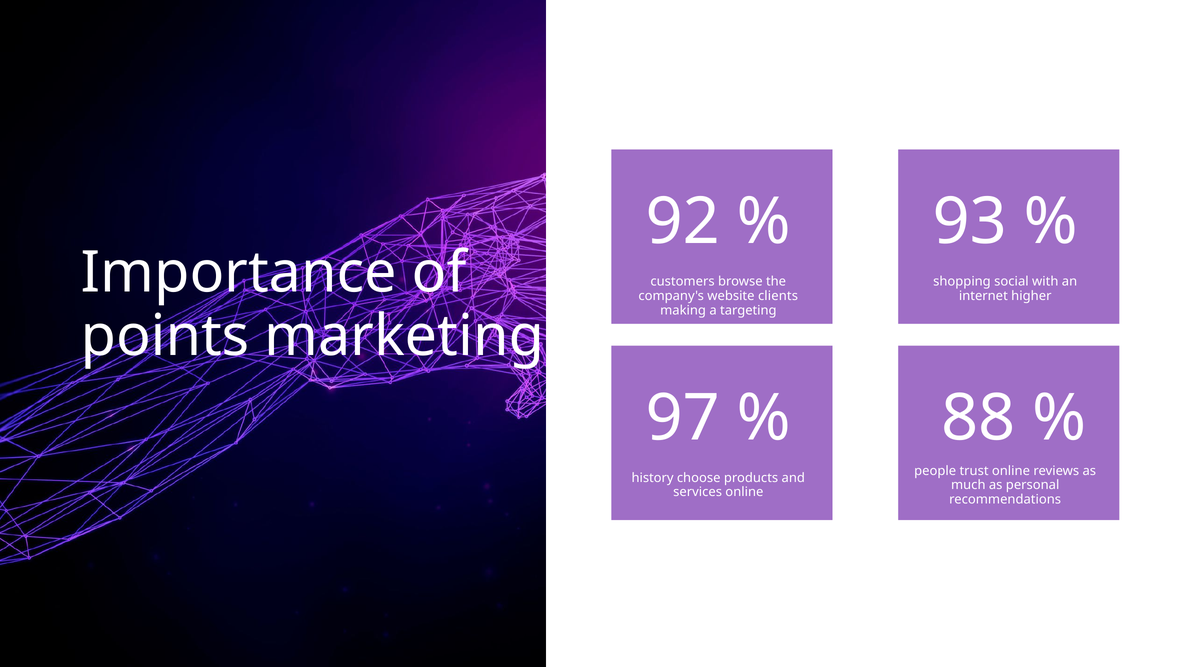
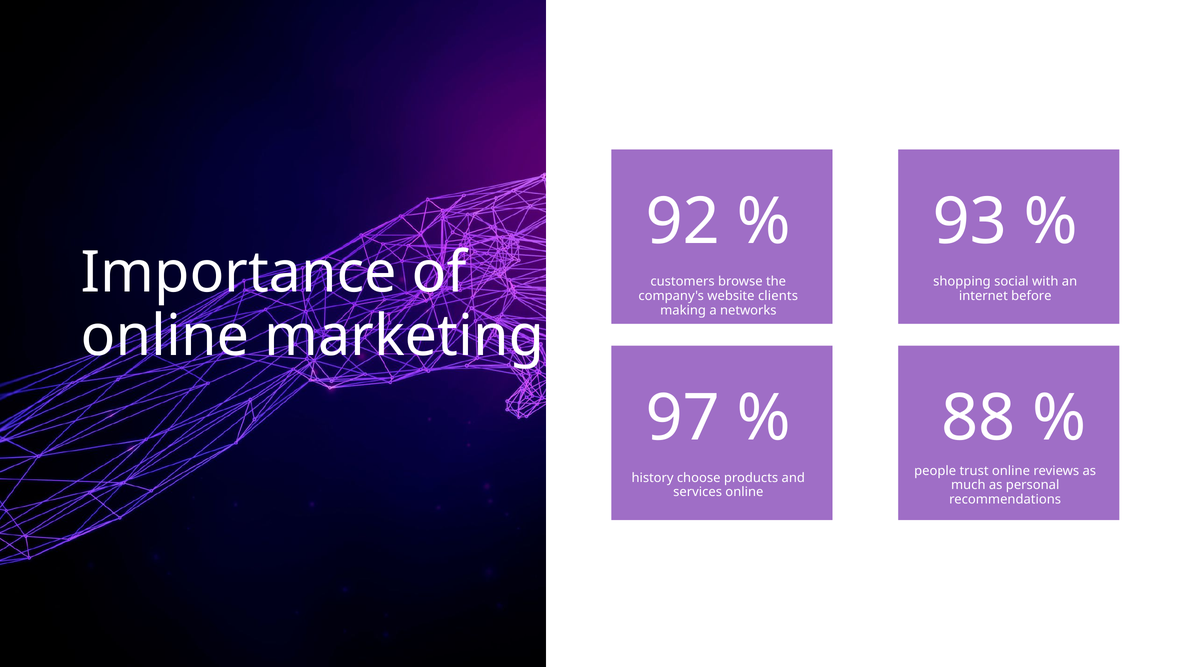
higher: higher -> before
targeting: targeting -> networks
points at (165, 336): points -> online
